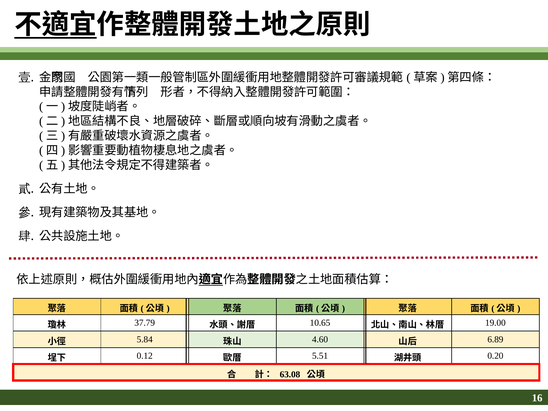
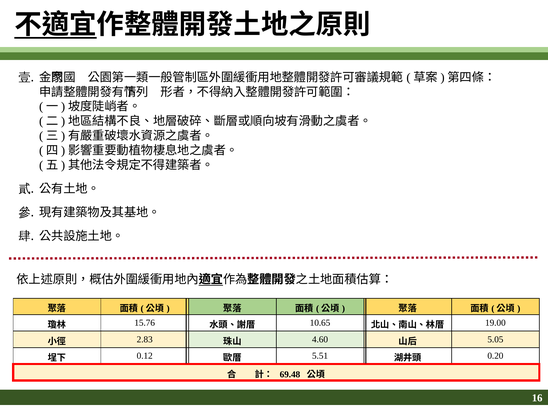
37.79: 37.79 -> 15.76
5.84: 5.84 -> 2.83
6.89: 6.89 -> 5.05
63.08: 63.08 -> 69.48
